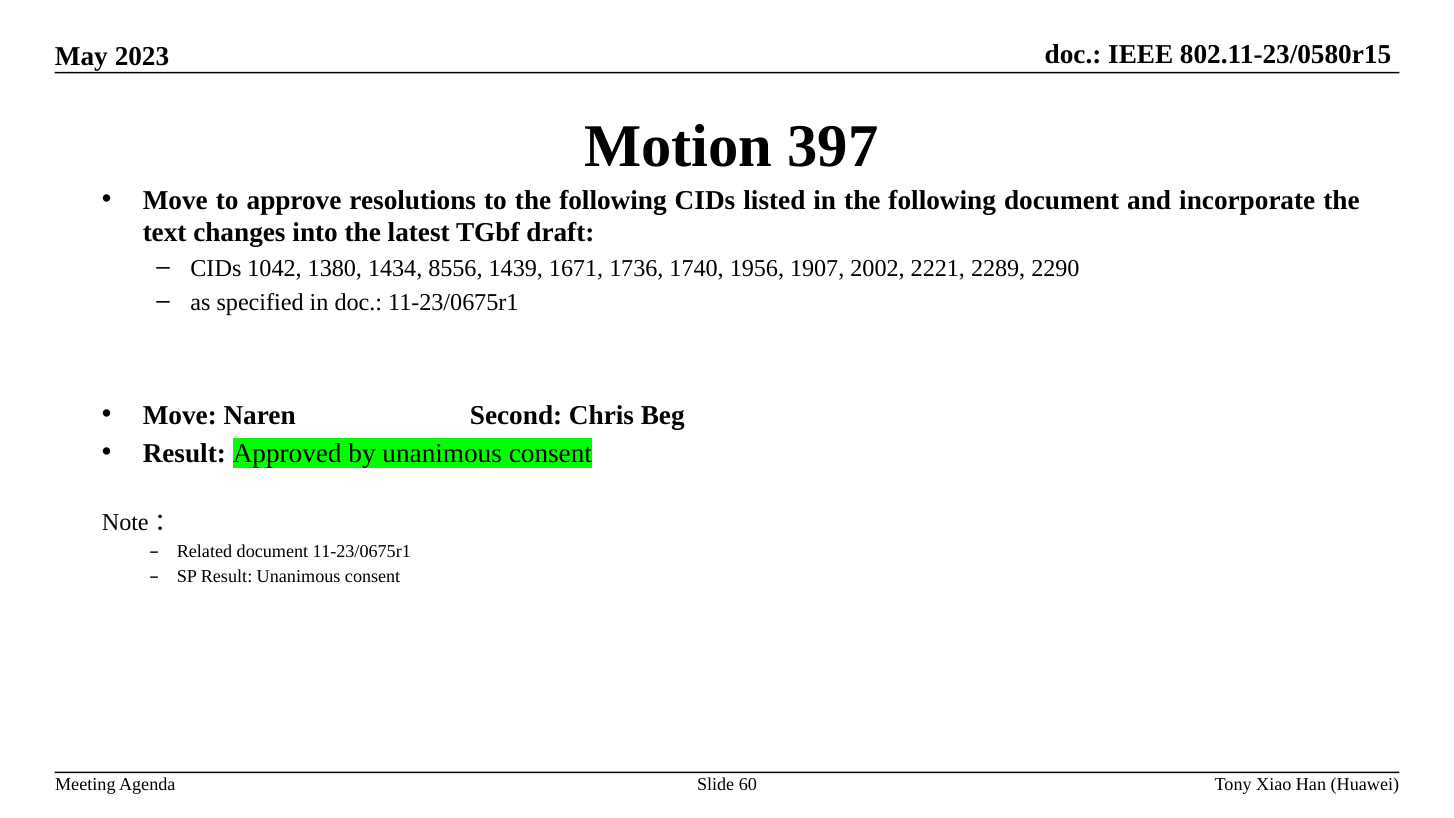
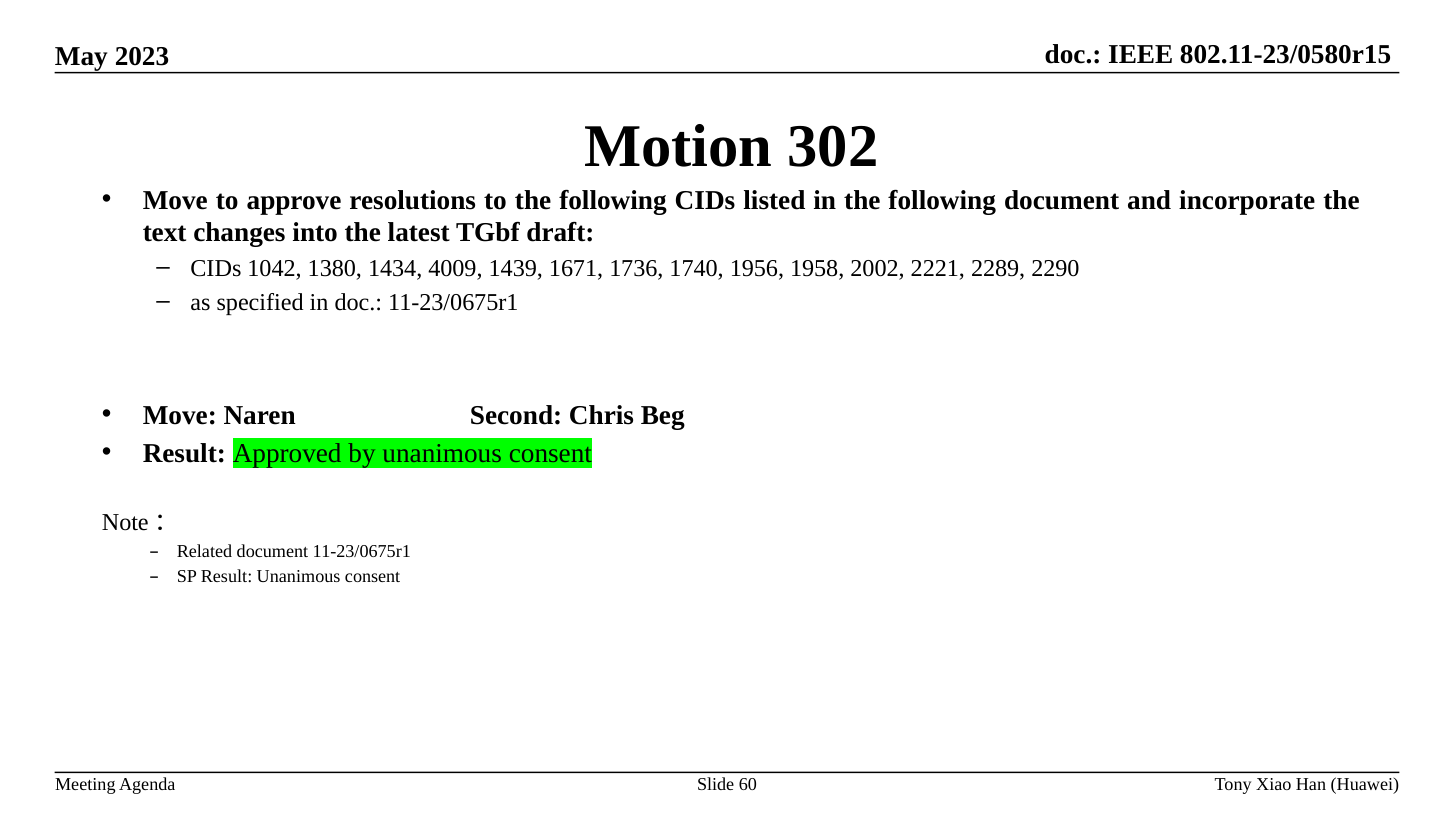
397: 397 -> 302
8556: 8556 -> 4009
1907: 1907 -> 1958
